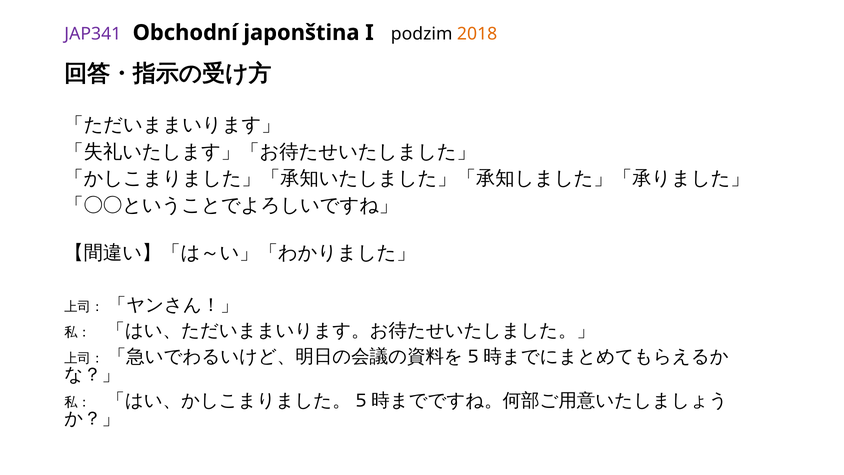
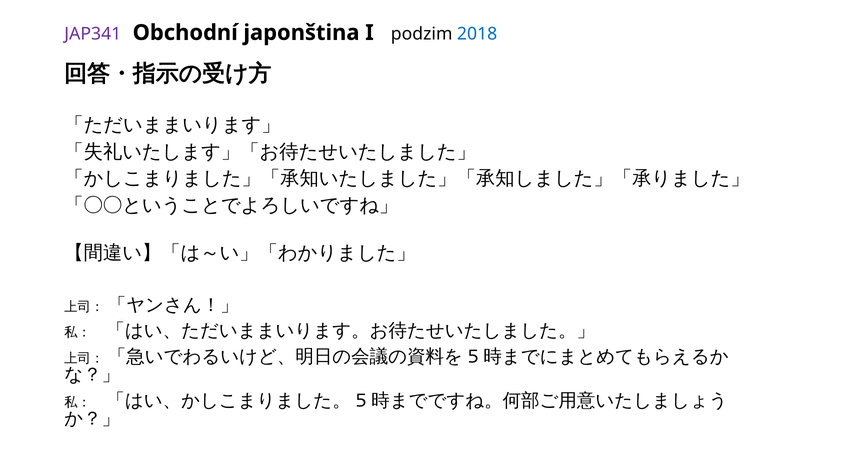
2018 colour: orange -> blue
